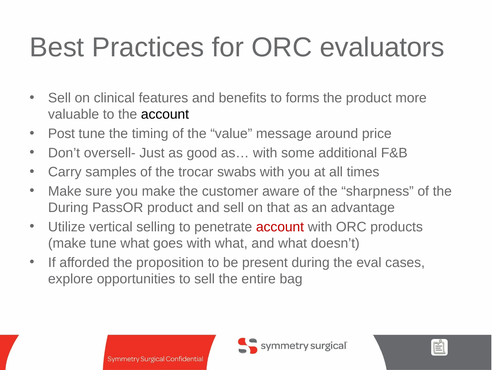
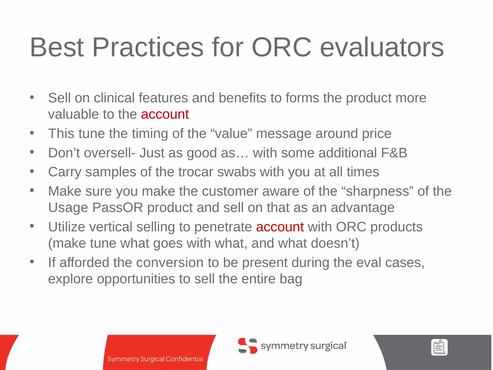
account at (165, 114) colour: black -> red
Post: Post -> This
During at (68, 208): During -> Usage
proposition: proposition -> conversion
